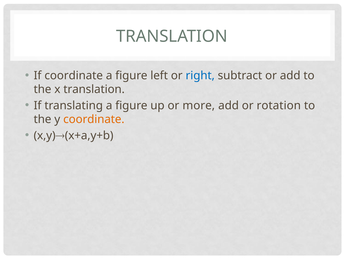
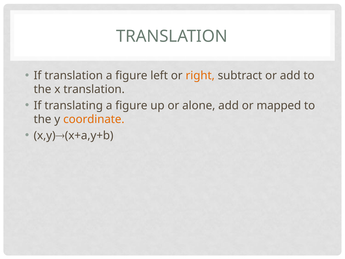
If coordinate: coordinate -> translation
right colour: blue -> orange
more: more -> alone
rotation: rotation -> mapped
